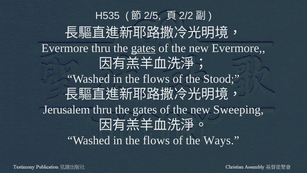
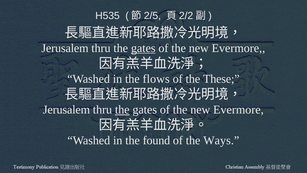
Evermore at (65, 48): Evermore -> Jerusalem
Stood: Stood -> These
the at (122, 109) underline: none -> present
Sweeping at (238, 109): Sweeping -> Evermore
flows at (156, 140): flows -> found
